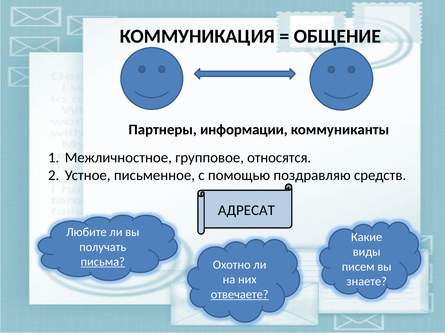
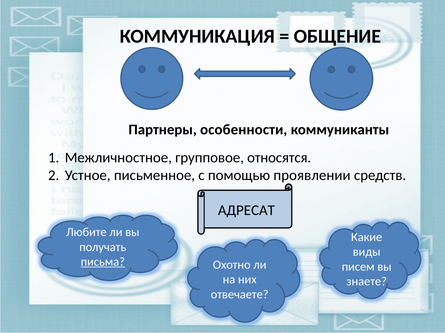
информации: информации -> особенности
поздравляю: поздравляю -> проявлении
отвечаете underline: present -> none
